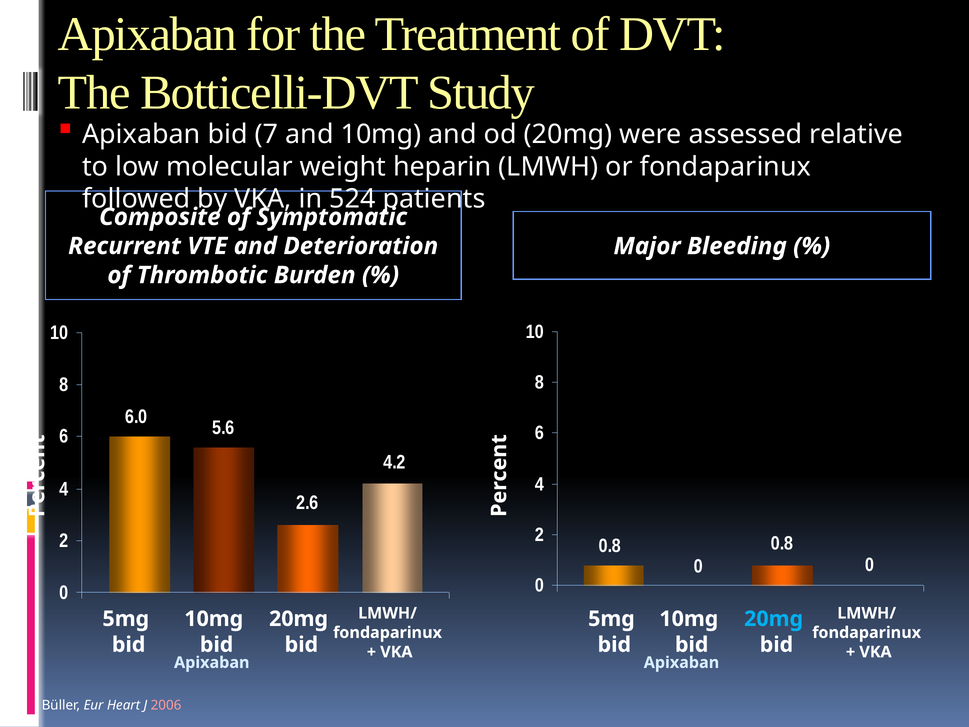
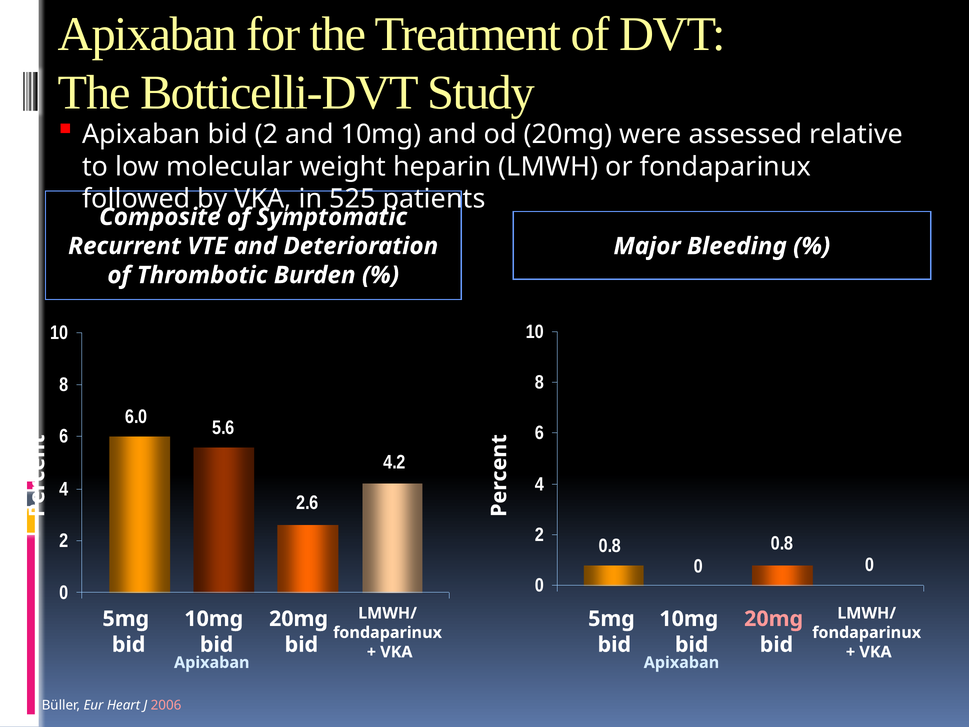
bid 7: 7 -> 2
524: 524 -> 525
20mg at (774, 619) colour: light blue -> pink
